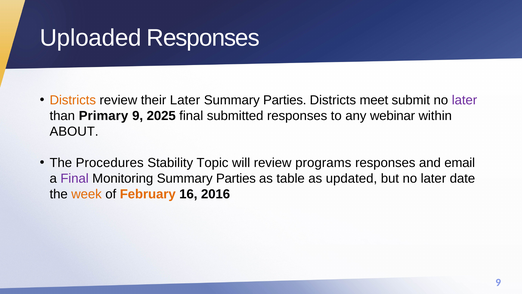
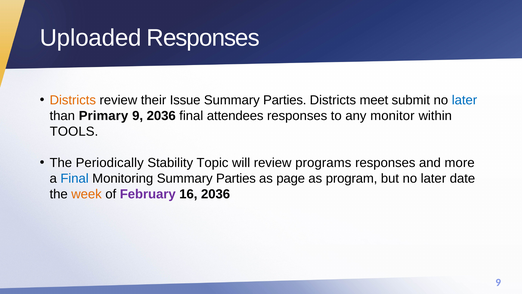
their Later: Later -> Issue
later at (464, 100) colour: purple -> blue
9 2025: 2025 -> 2036
submitted: submitted -> attendees
webinar: webinar -> monitor
ABOUT: ABOUT -> TOOLS
Procedures: Procedures -> Periodically
email: email -> more
Final at (75, 178) colour: purple -> blue
table: table -> page
updated: updated -> program
February colour: orange -> purple
16 2016: 2016 -> 2036
